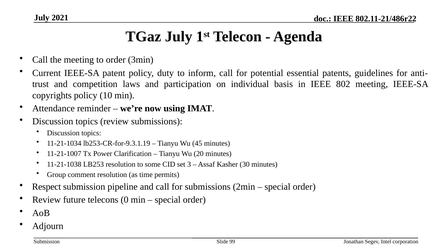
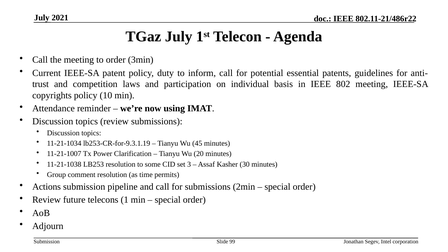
Respect: Respect -> Actions
0: 0 -> 1
